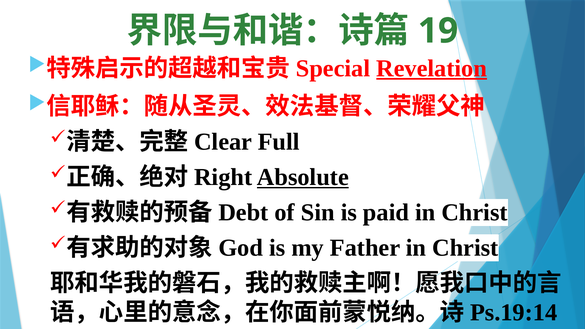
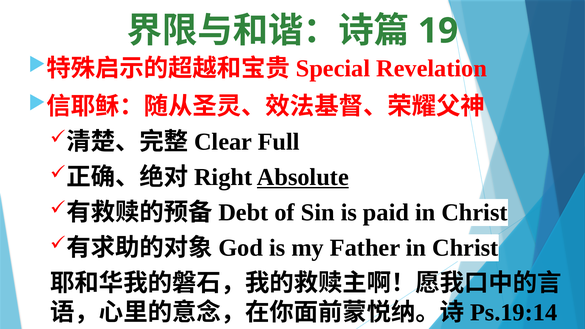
Revelation underline: present -> none
